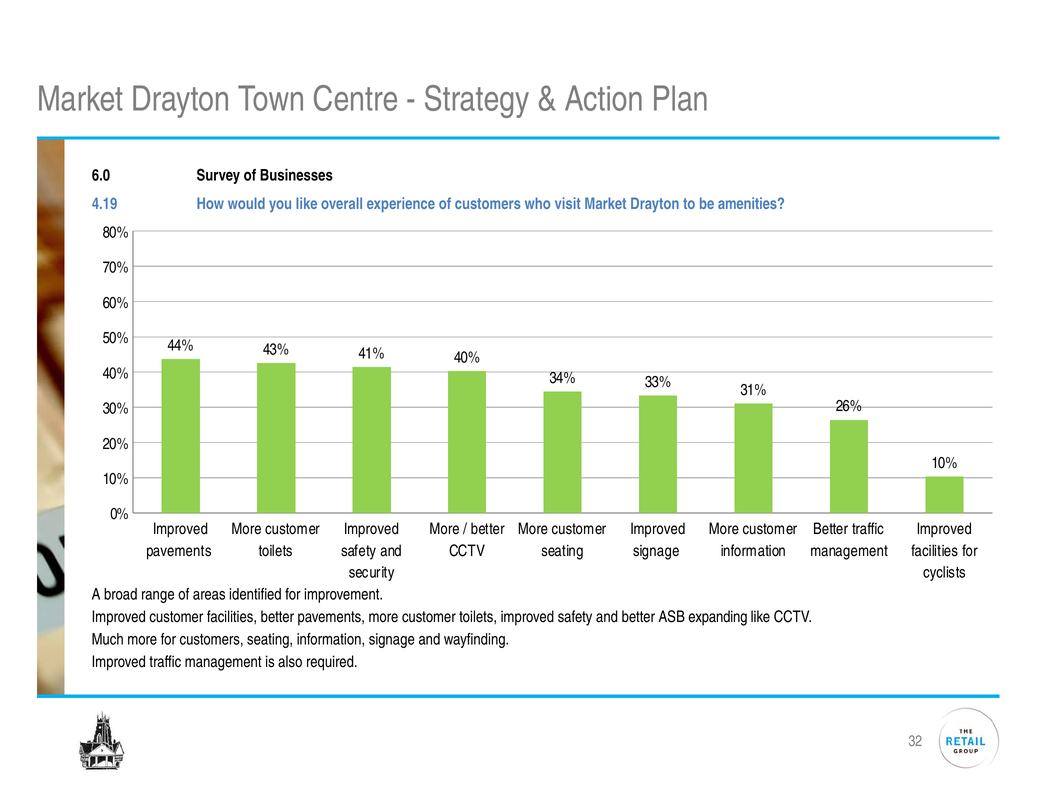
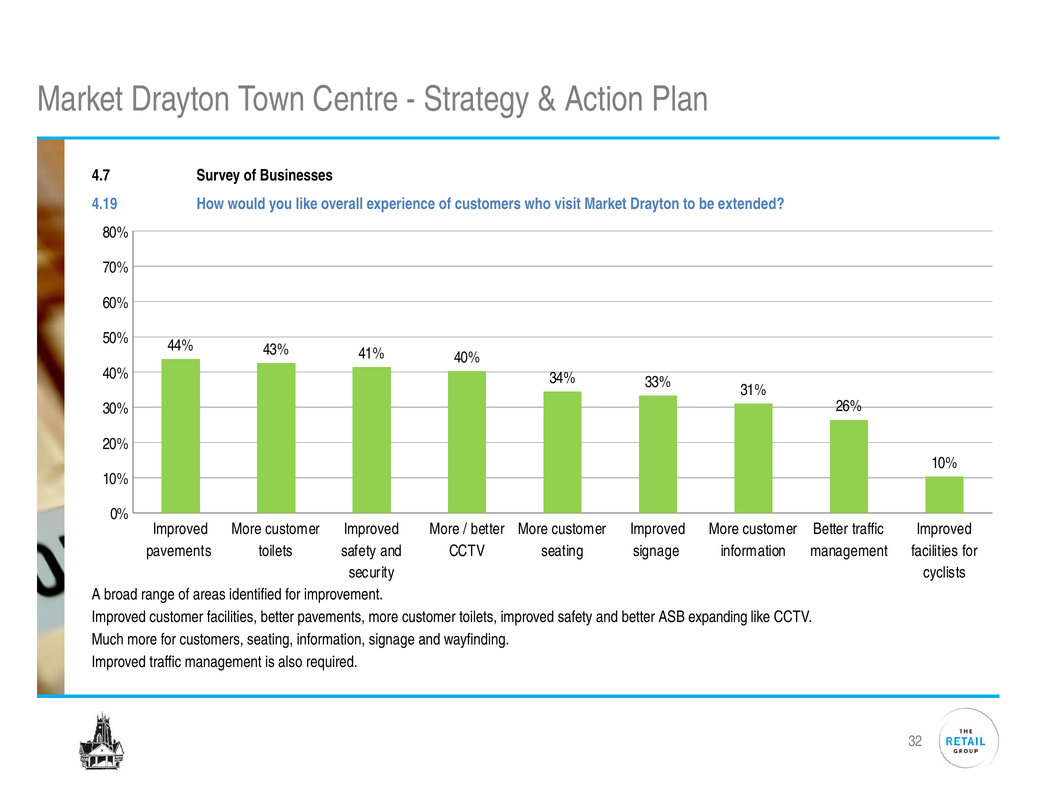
6.0: 6.0 -> 4.7
amenities: amenities -> extended
